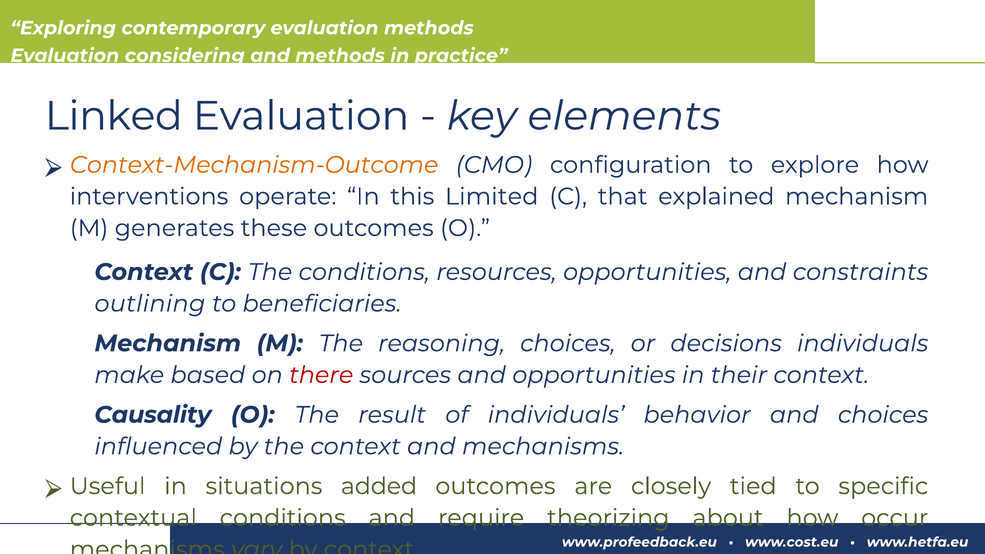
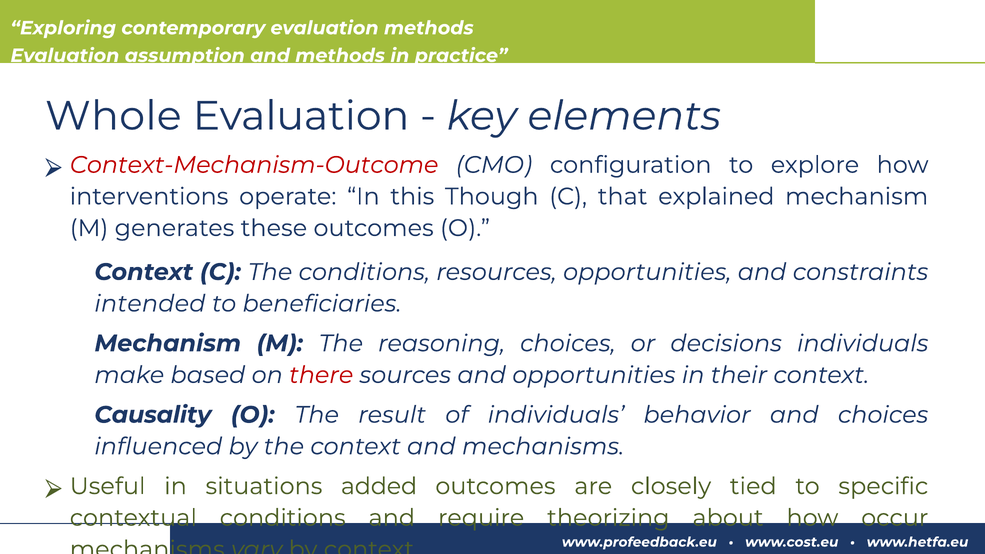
considering: considering -> assumption
Linked: Linked -> Whole
Context-Mechanism-Outcome colour: orange -> red
Limited: Limited -> Though
outlining: outlining -> intended
